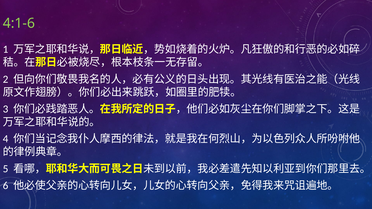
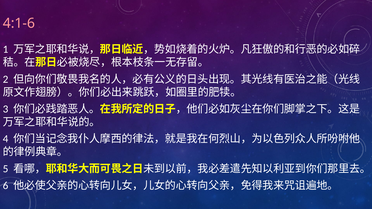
4:1-6 colour: light green -> pink
